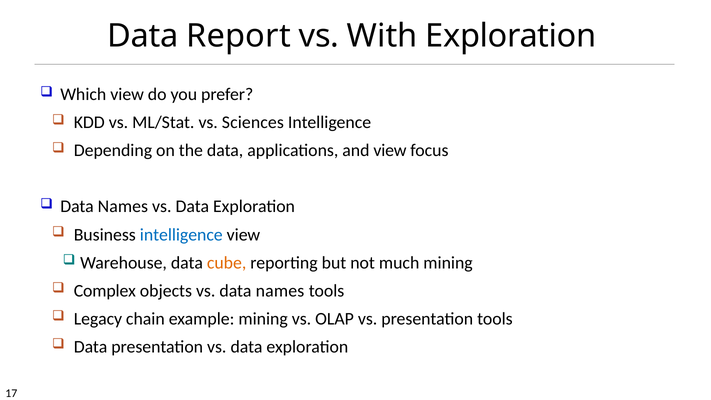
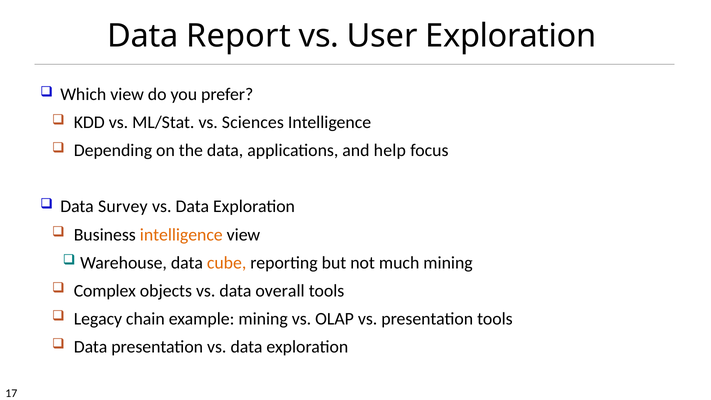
With: With -> User
and view: view -> help
Names at (123, 207): Names -> Survey
intelligence at (181, 235) colour: blue -> orange
vs data names: names -> overall
